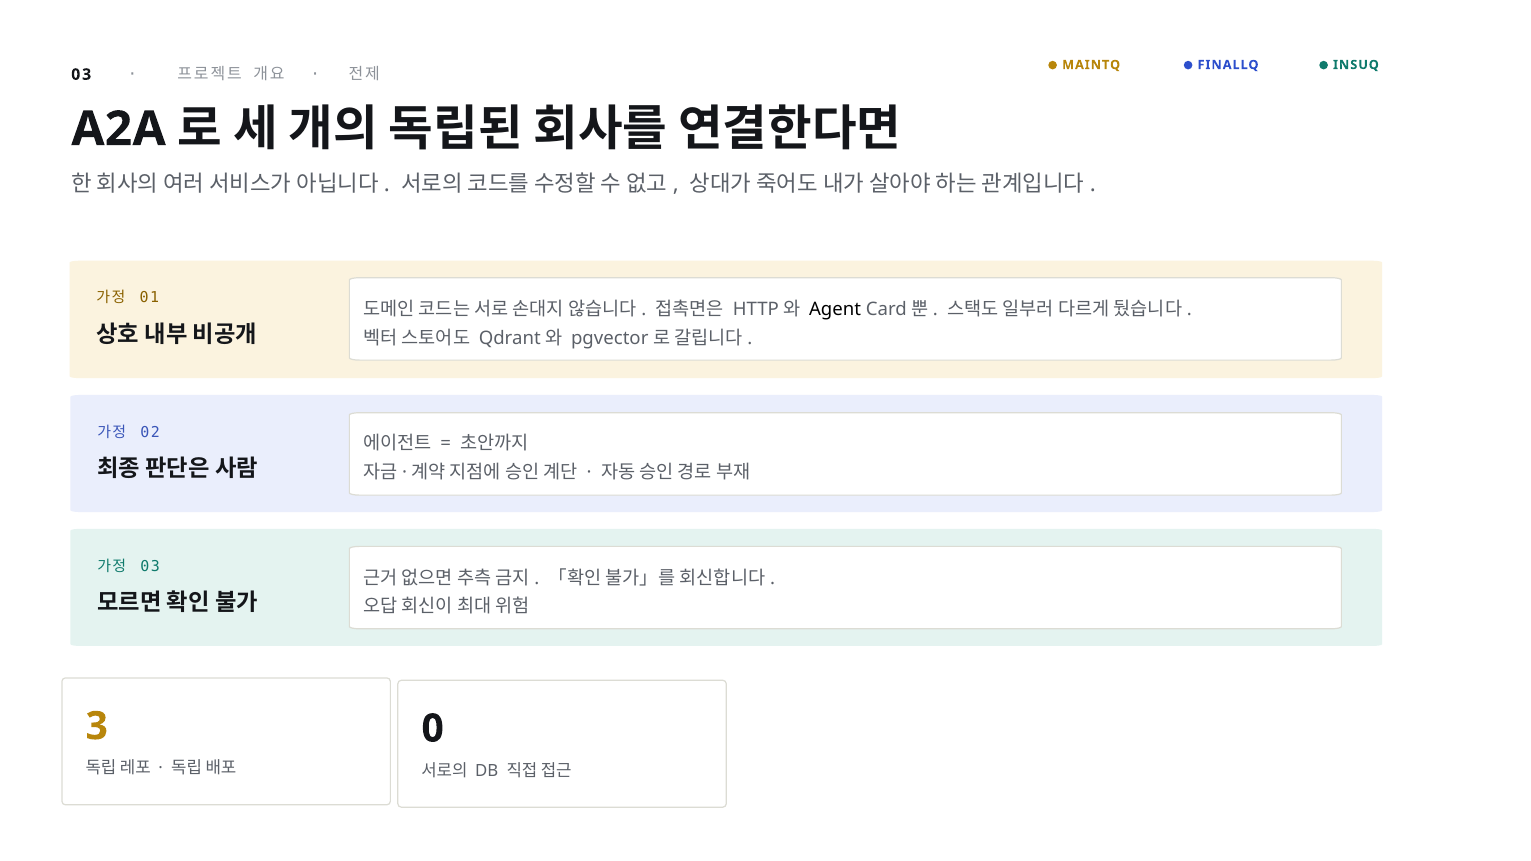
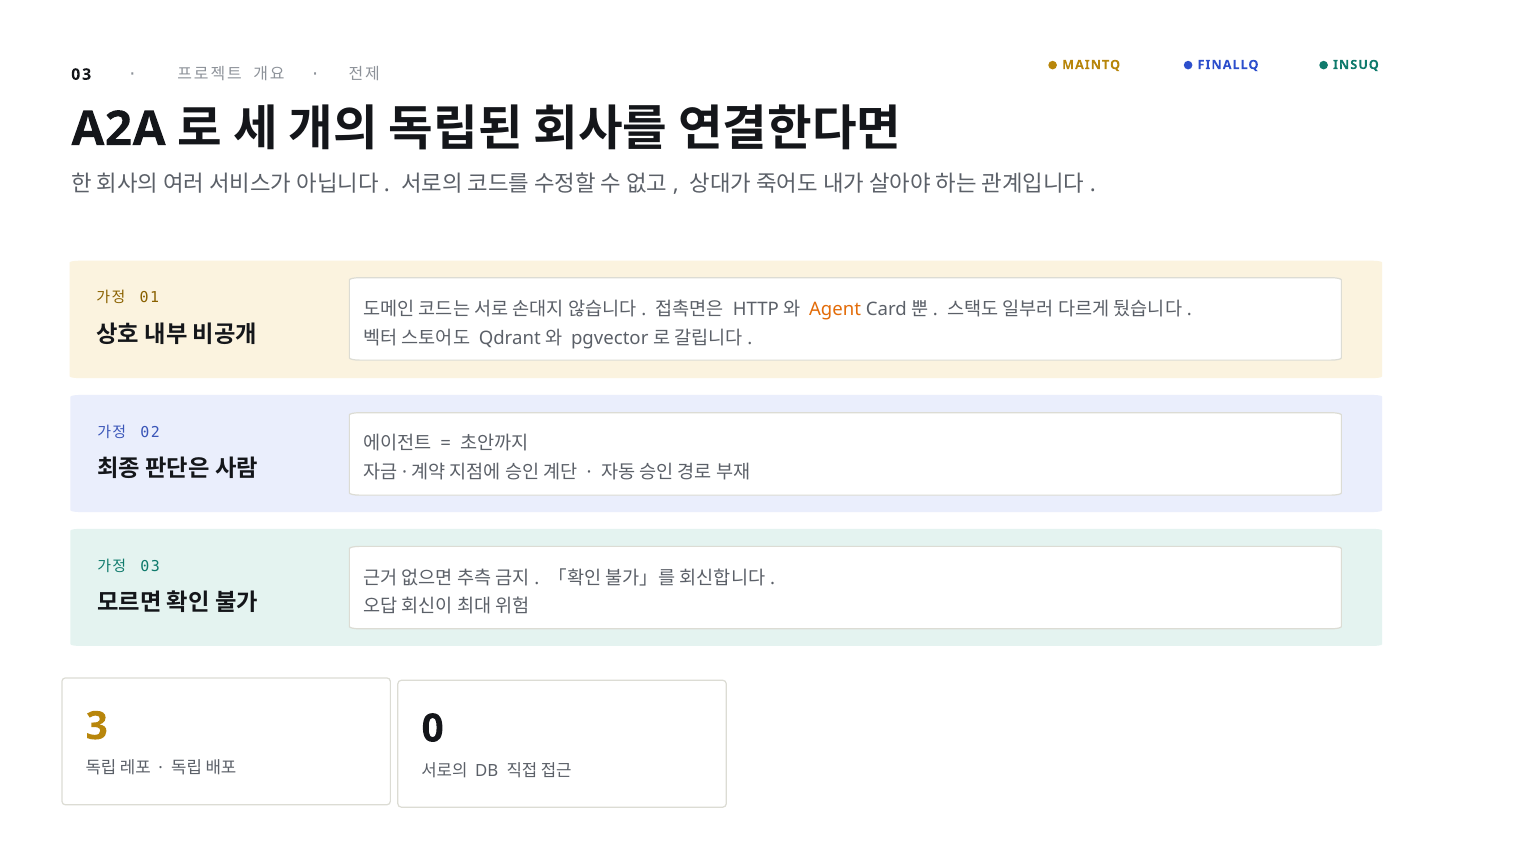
Agent colour: black -> orange
